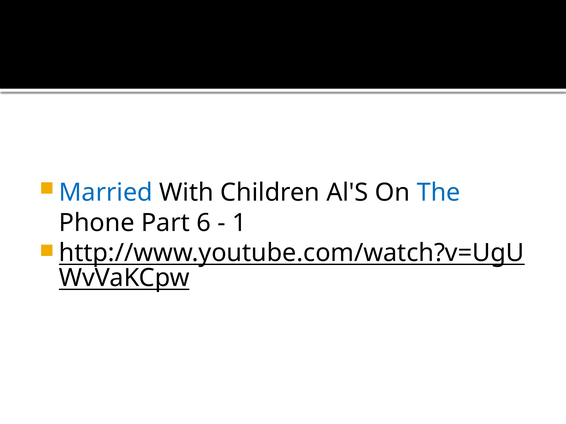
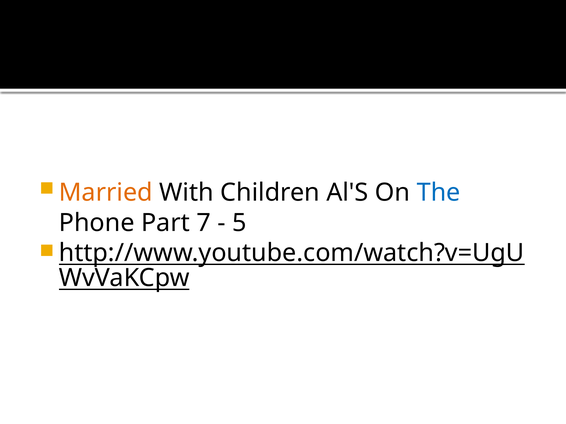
Married colour: blue -> orange
6: 6 -> 7
1: 1 -> 5
